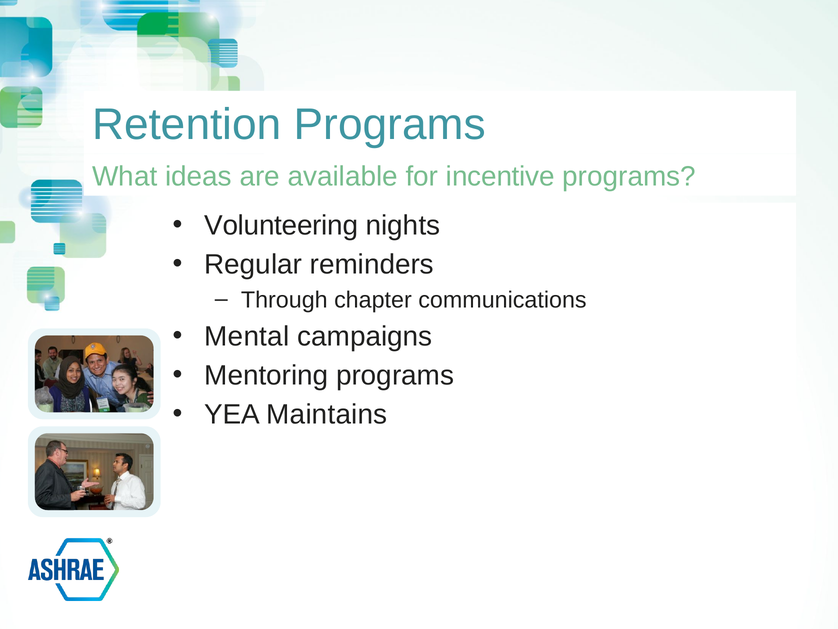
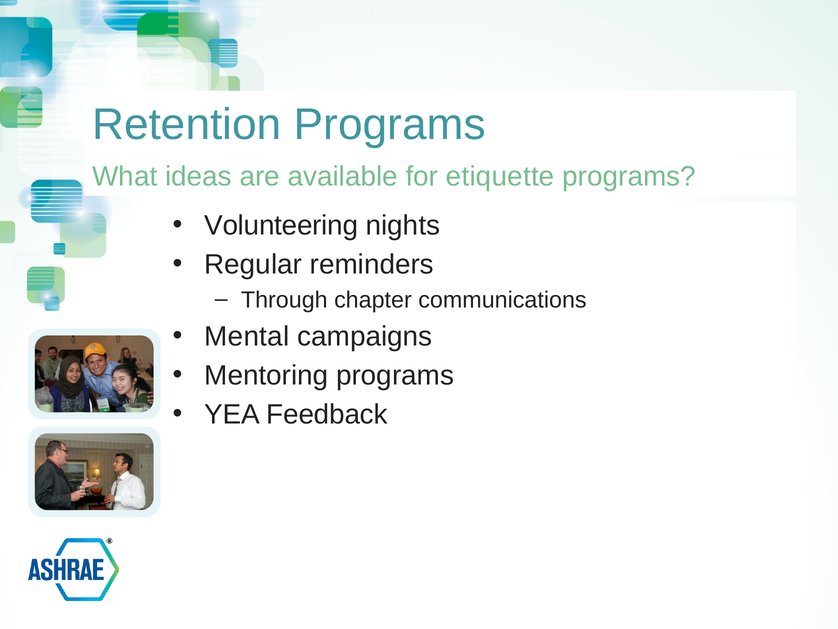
incentive: incentive -> etiquette
Maintains: Maintains -> Feedback
